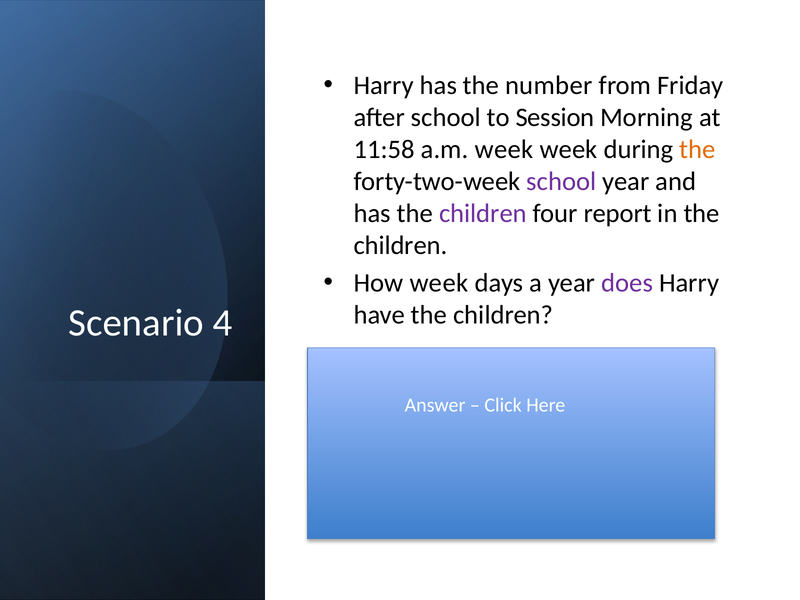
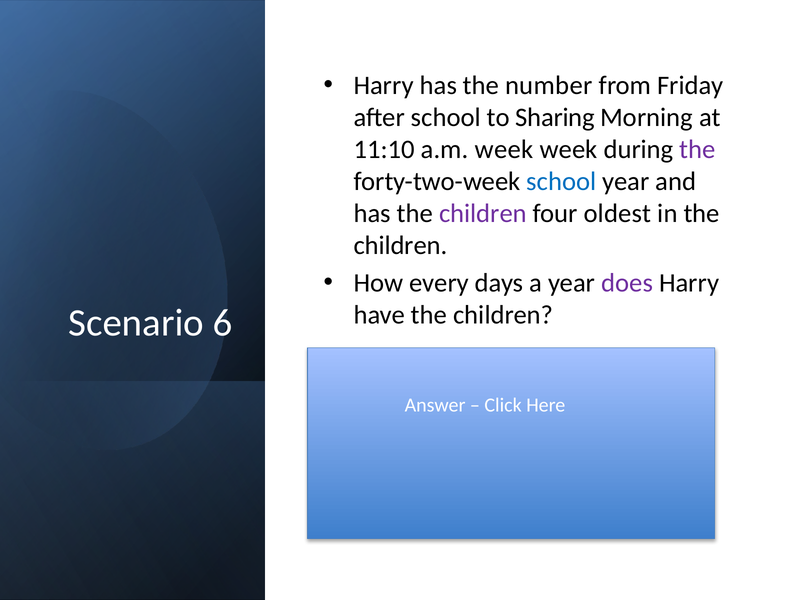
Session: Session -> Sharing
11:58: 11:58 -> 11:10
the at (698, 149) colour: orange -> purple
school at (561, 181) colour: purple -> blue
report: report -> oldest
How week: week -> every
Scenario 4: 4 -> 6
